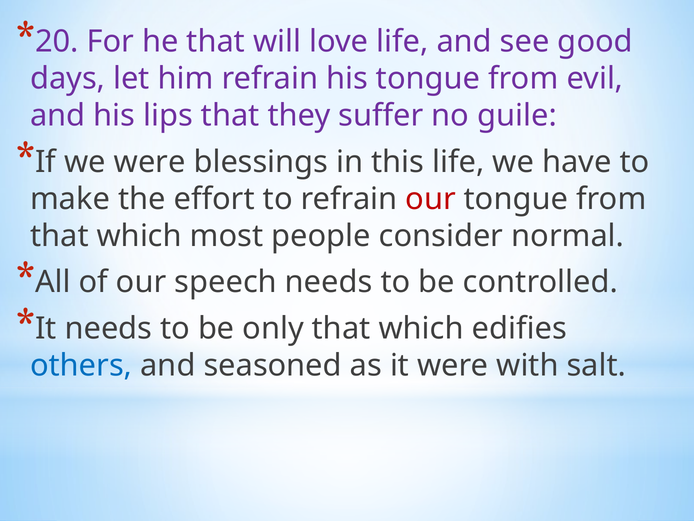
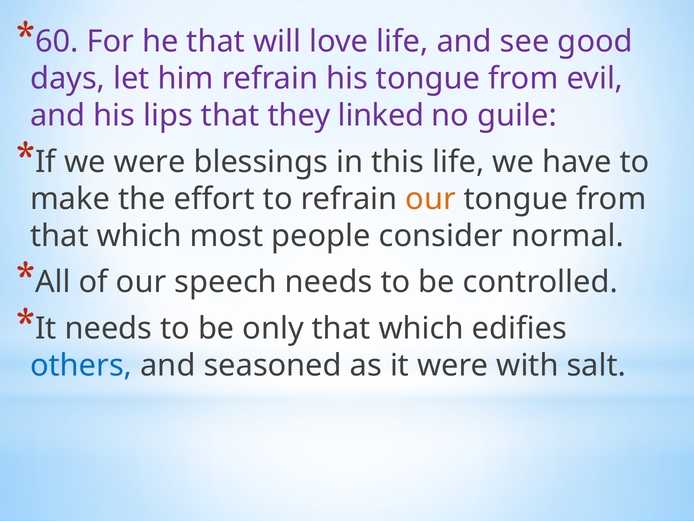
20: 20 -> 60
suffer: suffer -> linked
our at (431, 199) colour: red -> orange
